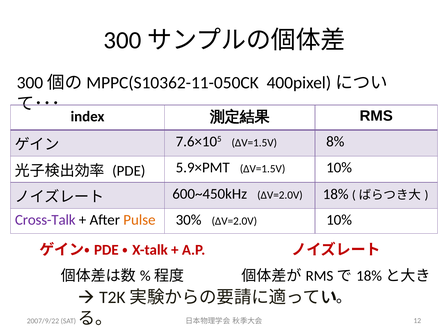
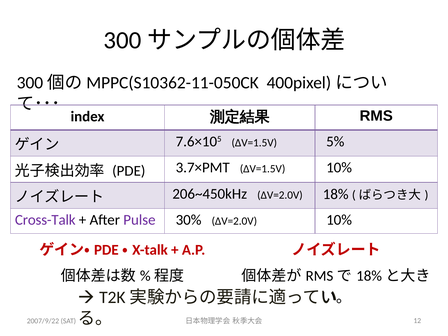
8%: 8% -> 5%
5.9×PMT: 5.9×PMT -> 3.7×PMT
600~450kHz: 600~450kHz -> 206~450kHz
Pulse colour: orange -> purple
